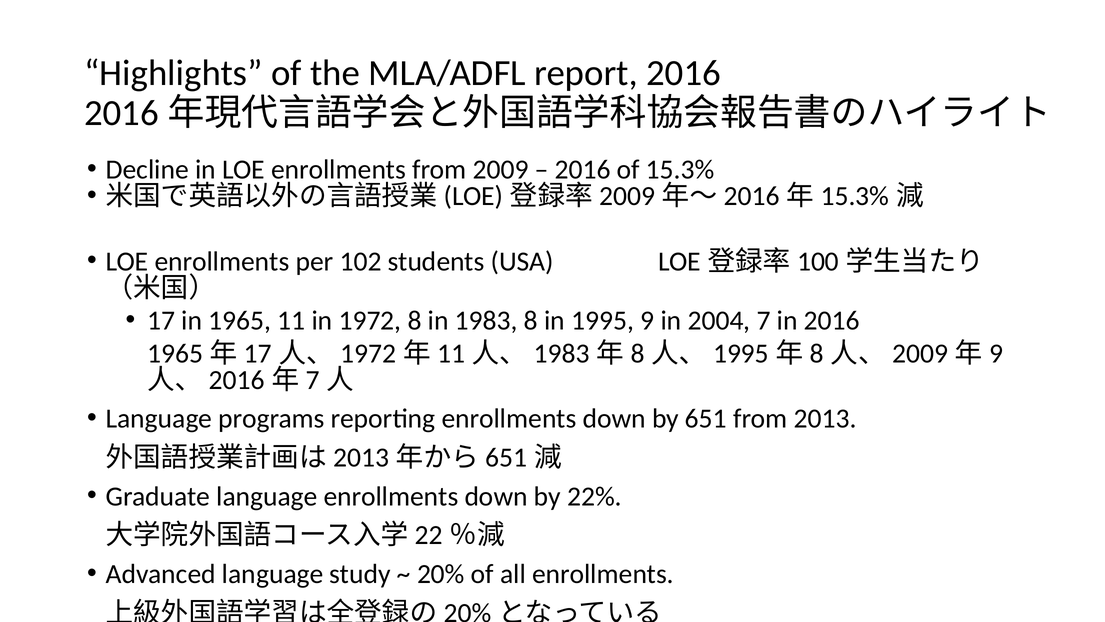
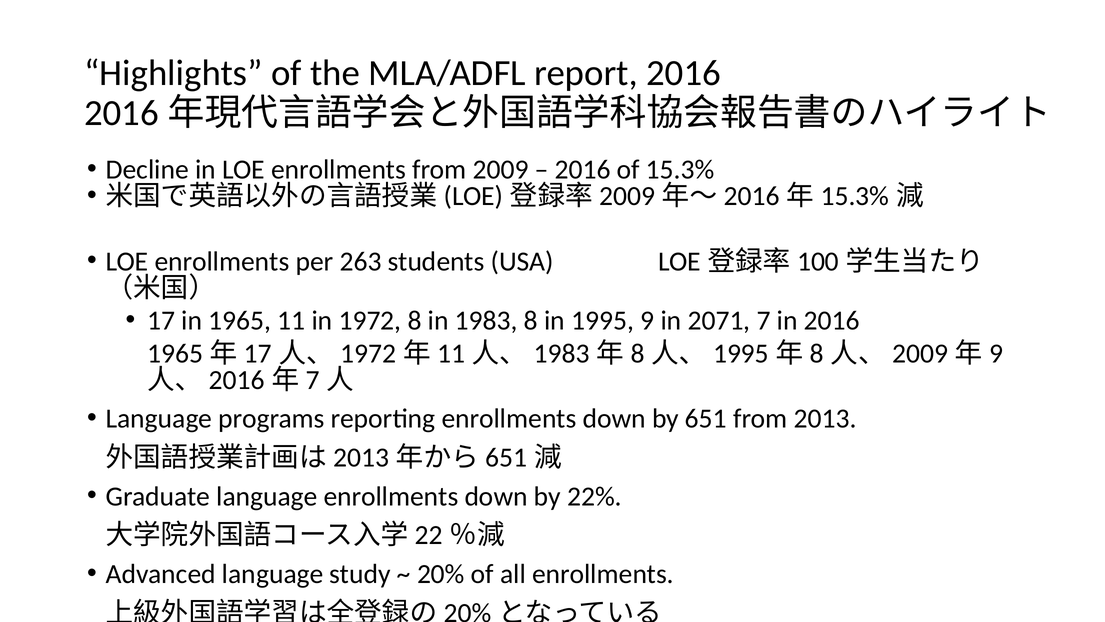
102: 102 -> 263
2004: 2004 -> 2071
